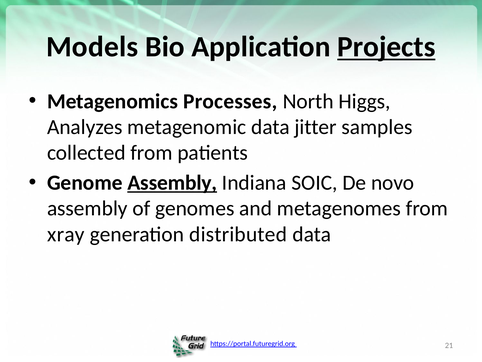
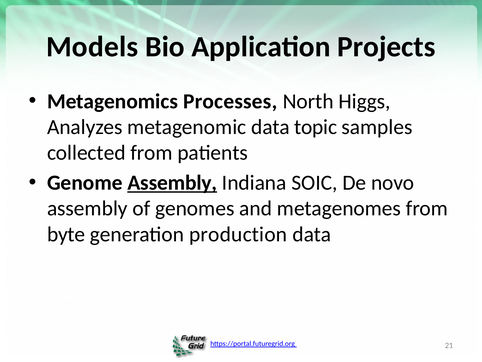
Projects underline: present -> none
jitter: jitter -> topic
xray: xray -> byte
distributed: distributed -> production
